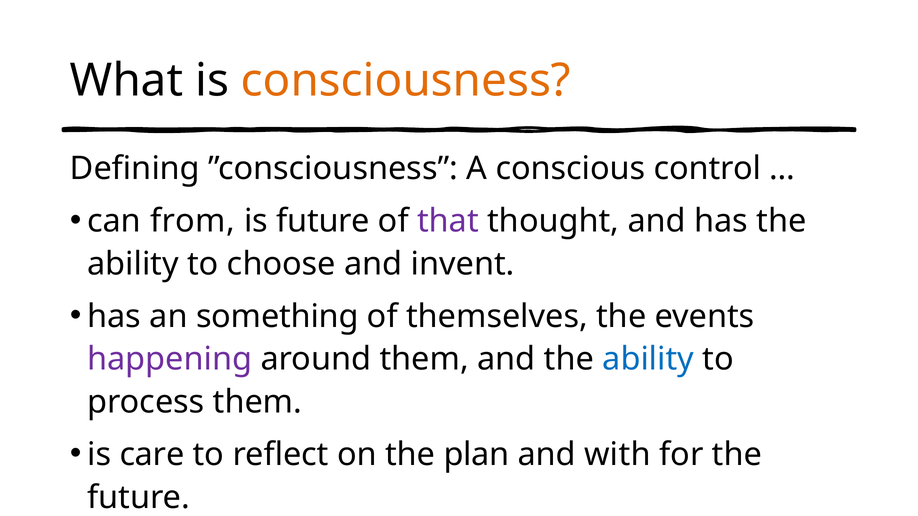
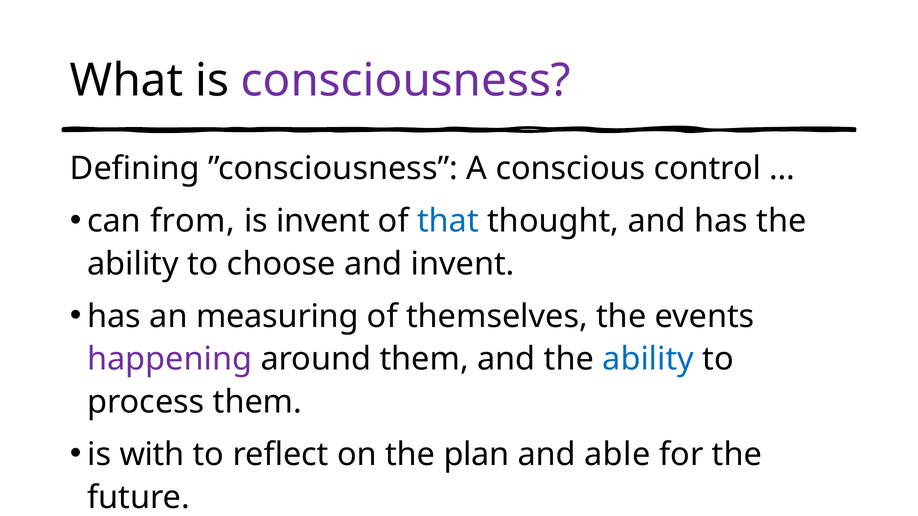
consciousness colour: orange -> purple
is future: future -> invent
that colour: purple -> blue
something: something -> measuring
is care: care -> with
and with: with -> able
